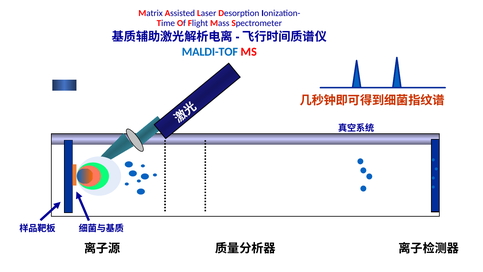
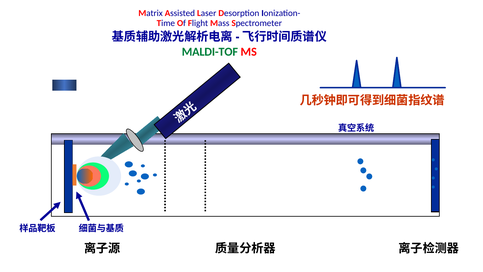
MALDI-TOF colour: blue -> green
